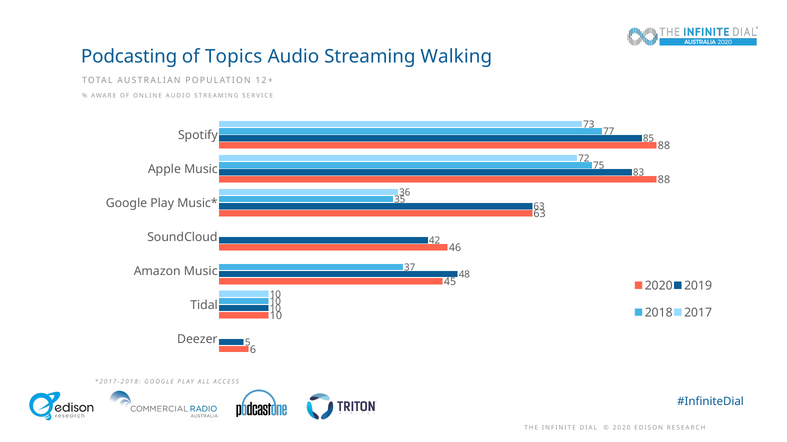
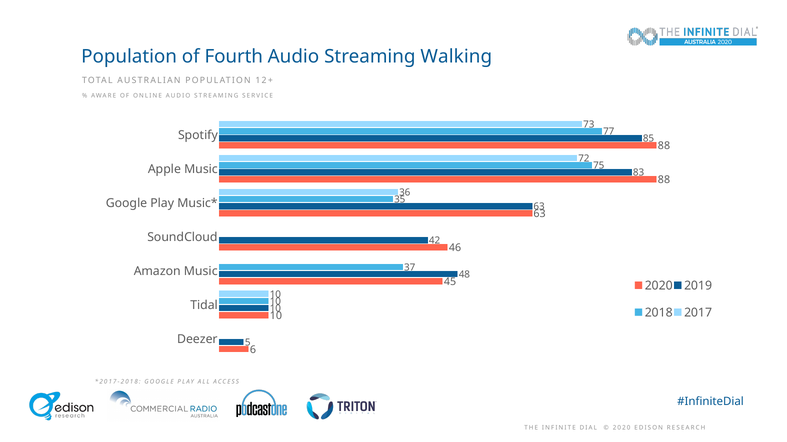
Podcasting at (129, 57): Podcasting -> Population
Topics: Topics -> Fourth
